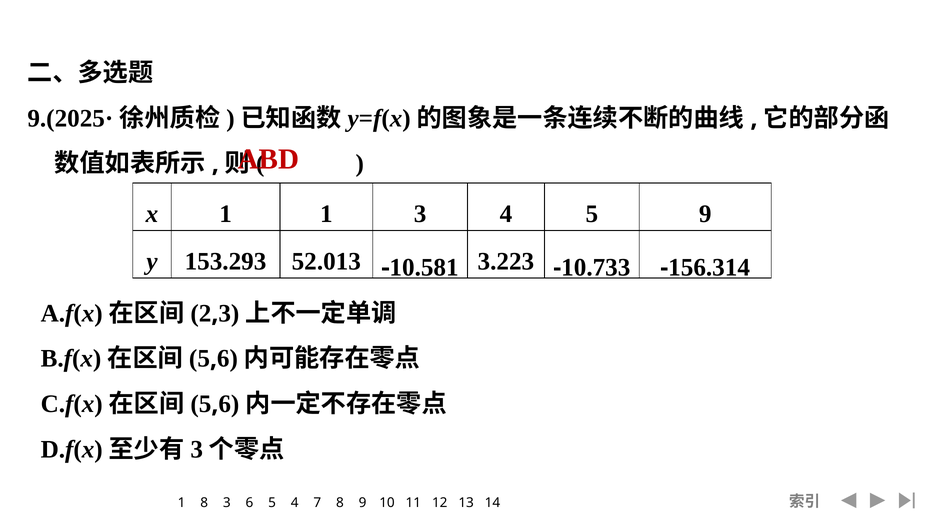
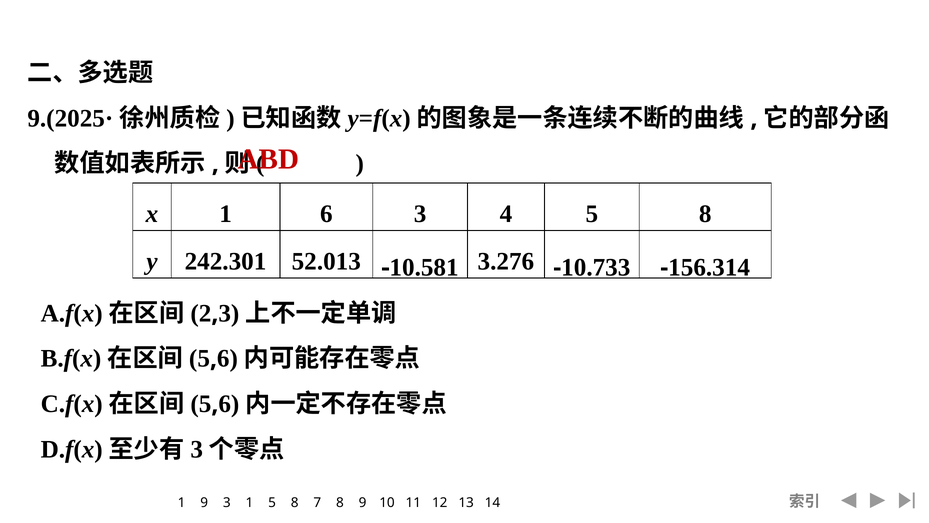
1 1: 1 -> 6
4 5 9: 9 -> 8
153.293: 153.293 -> 242.301
3.223: 3.223 -> 3.276
1 8: 8 -> 9
3 6: 6 -> 1
4 at (295, 502): 4 -> 8
